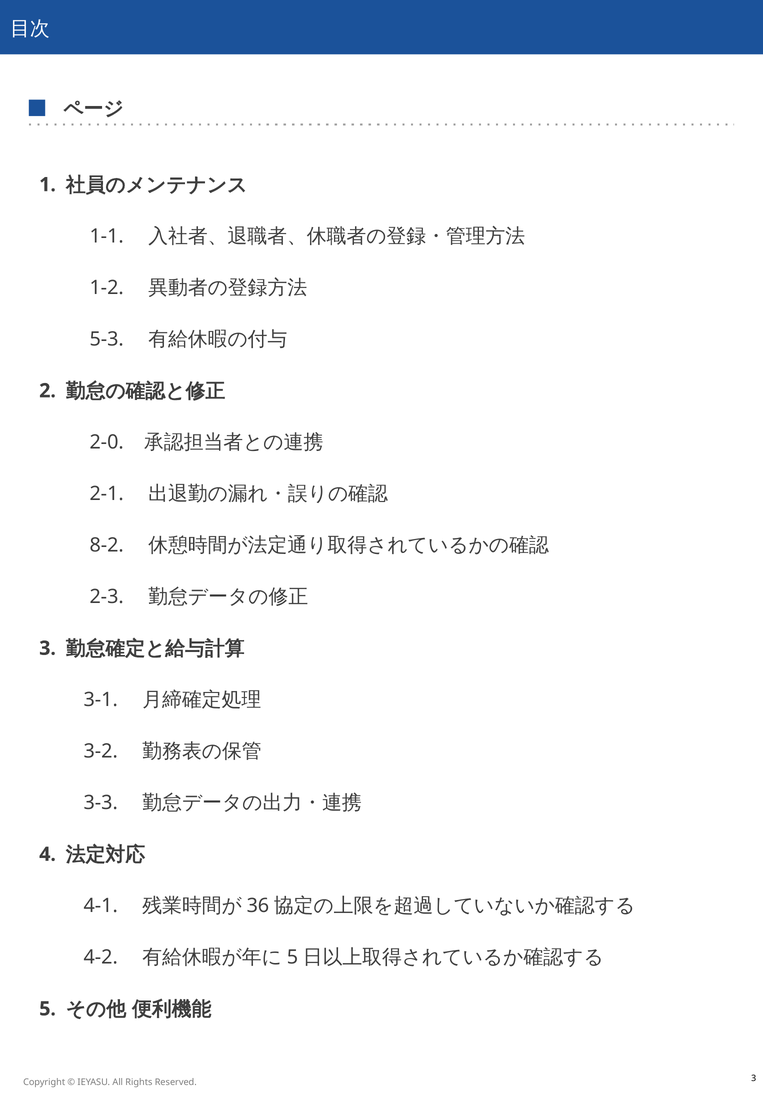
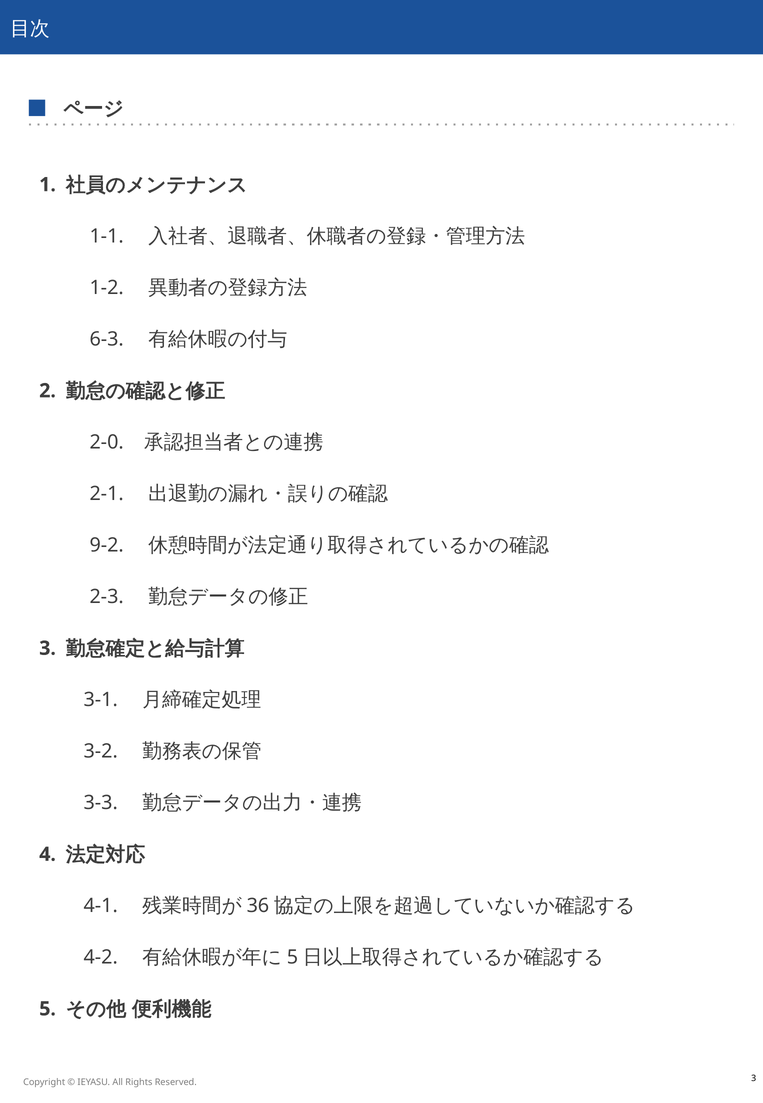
5-3: 5-3 -> 6-3
8-2: 8-2 -> 9-2
